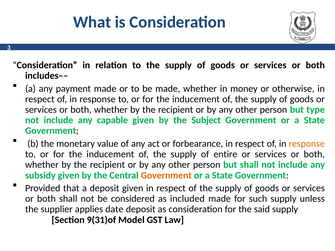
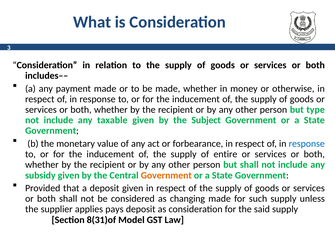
capable: capable -> taxable
response at (307, 144) colour: orange -> blue
included: included -> changing
date: date -> pays
9(31)of: 9(31)of -> 8(31)of
